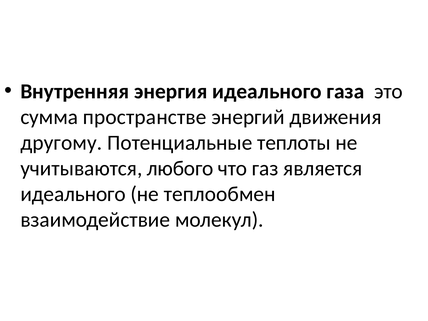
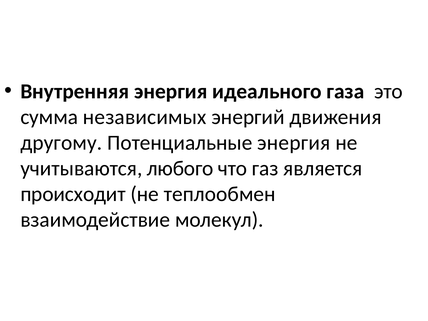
пространстве: пространстве -> независимых
Потенциальные теплоты: теплоты -> энергия
идеального at (73, 194): идеального -> происходит
